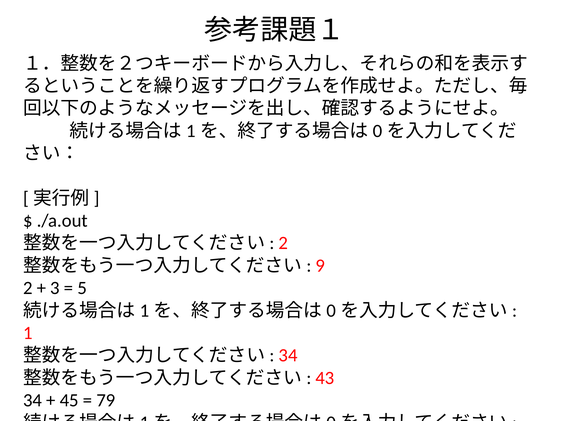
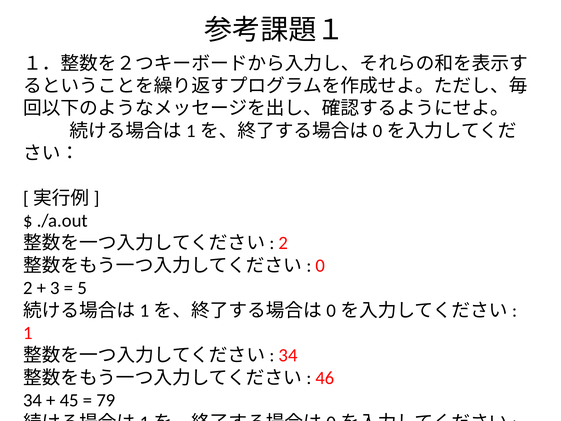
9 at (320, 265): 9 -> 0
43: 43 -> 46
